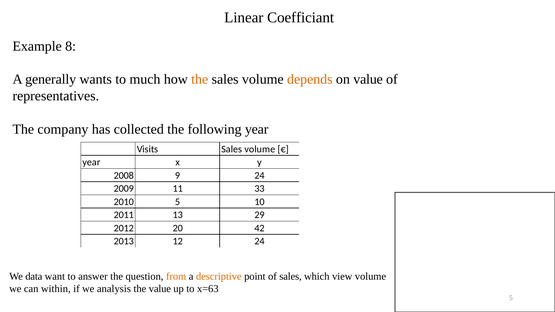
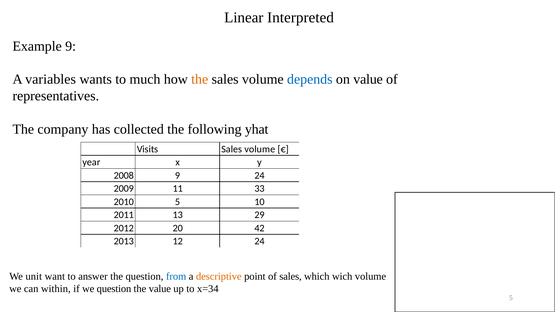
Coefficiant: Coefficiant -> Interpreted
Example 8: 8 -> 9
generally: generally -> variables
depends colour: orange -> blue
following year: year -> yhat
data: data -> unit
from colour: orange -> blue
view: view -> wich
we analysis: analysis -> question
x=63: x=63 -> x=34
